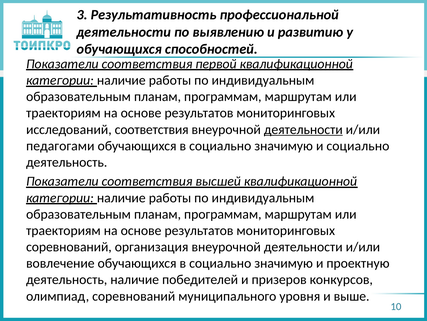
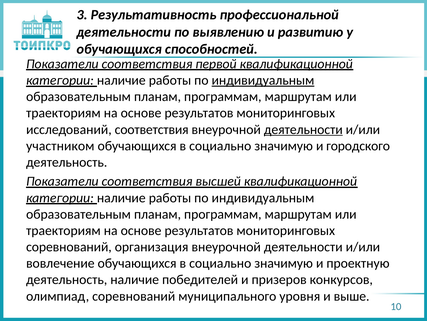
индивидуальным at (263, 80) underline: none -> present
педагогами: педагогами -> участником
и социально: социально -> городского
